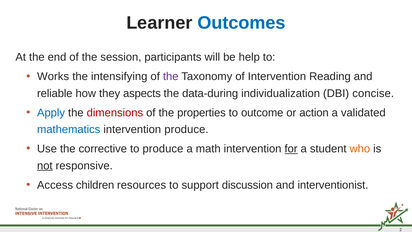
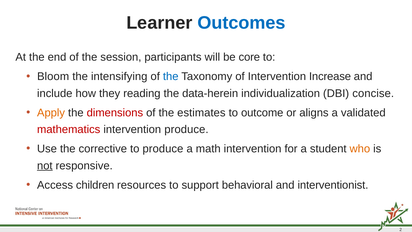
help: help -> core
Works: Works -> Bloom
the at (171, 77) colour: purple -> blue
Reading: Reading -> Increase
reliable: reliable -> include
aspects: aspects -> reading
data-during: data-during -> data-herein
Apply colour: blue -> orange
properties: properties -> estimates
action: action -> aligns
mathematics colour: blue -> red
for underline: present -> none
discussion: discussion -> behavioral
